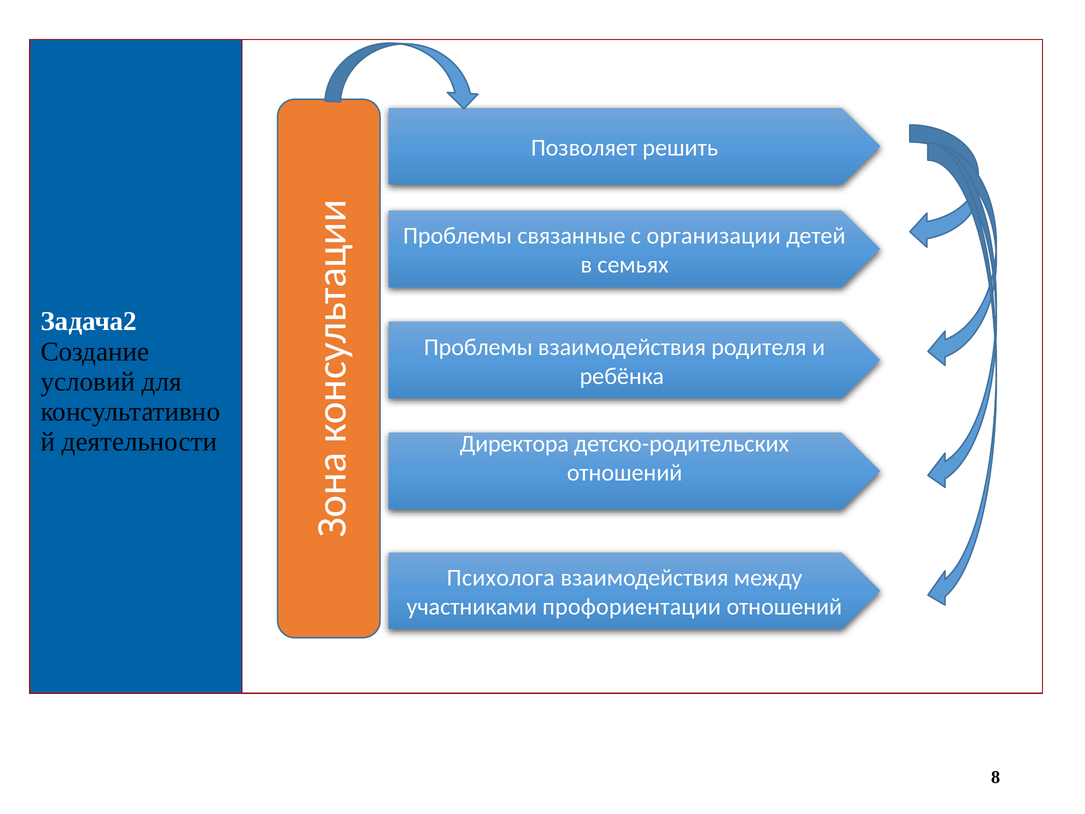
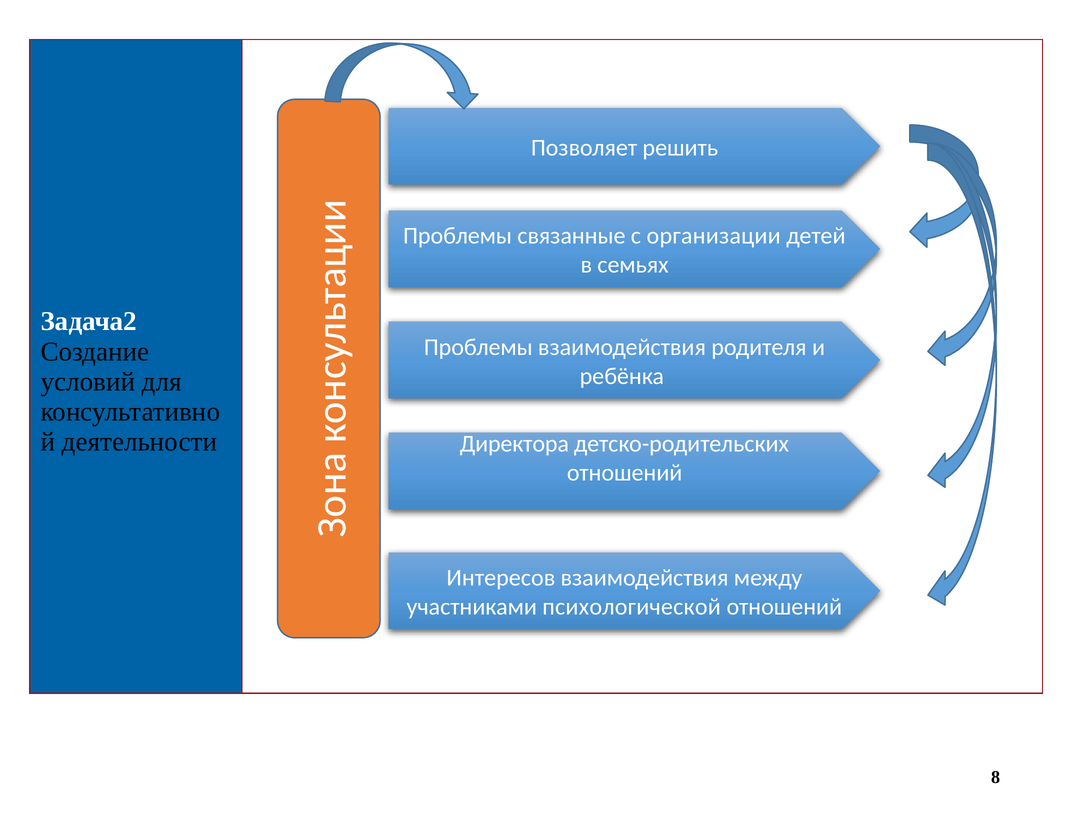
Психолога: Психолога -> Интересов
профориентации: профориентации -> психологической
